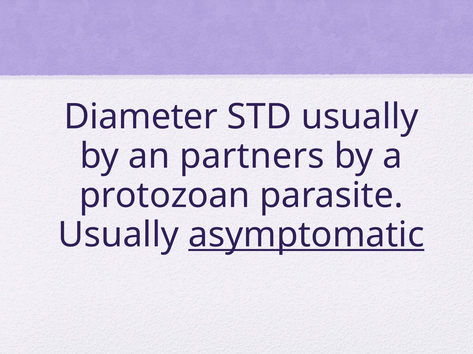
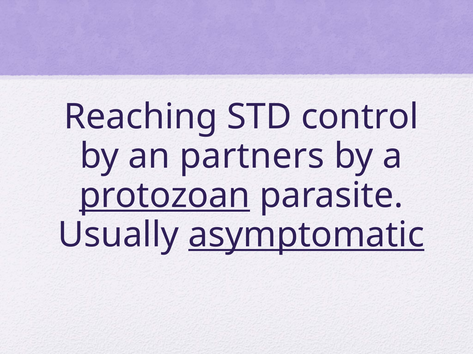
Diameter: Diameter -> Reaching
STD usually: usually -> control
protozoan underline: none -> present
